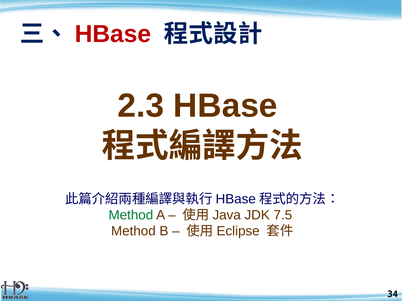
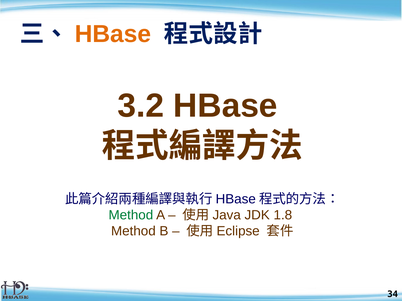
HBase at (113, 34) colour: red -> orange
2.3: 2.3 -> 3.2
7.5: 7.5 -> 1.8
